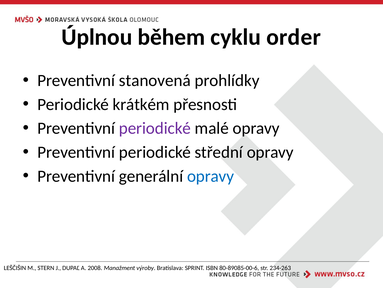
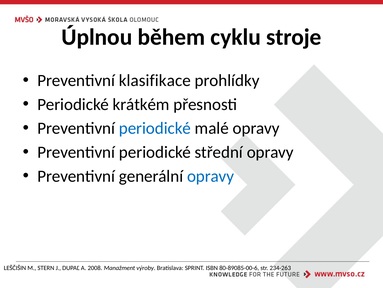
order: order -> stroje
stanovená: stanovená -> klasifikace
periodické at (155, 128) colour: purple -> blue
